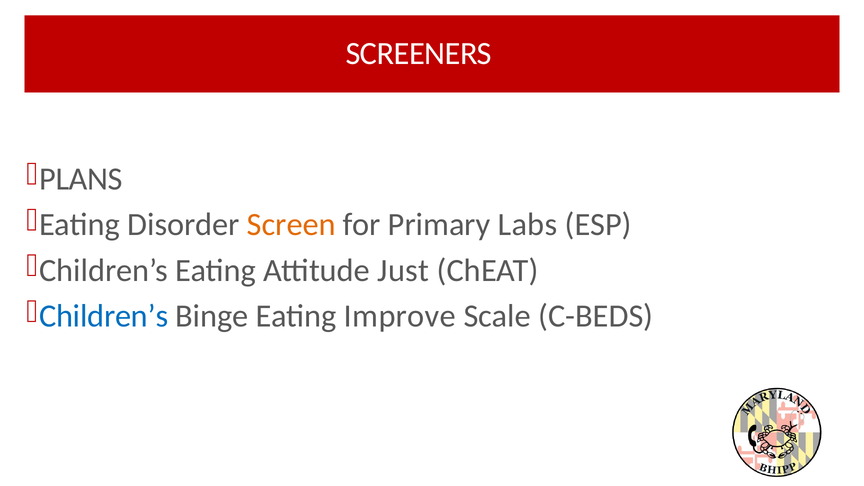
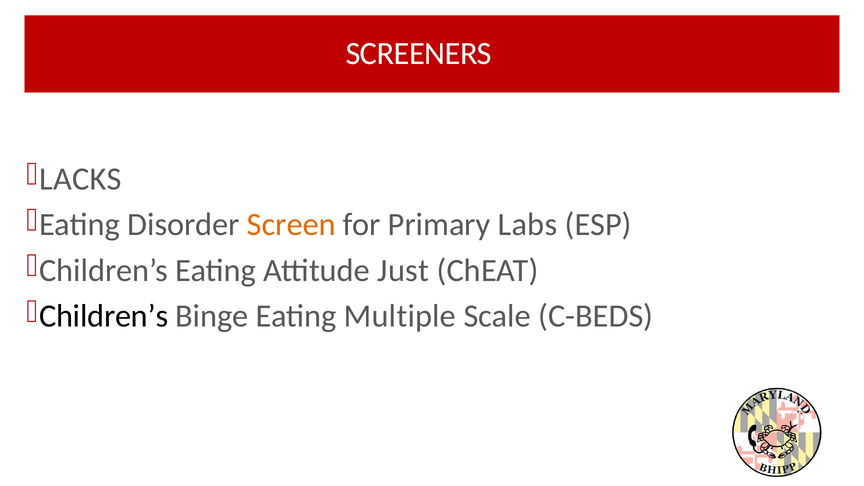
PLANS: PLANS -> LACKS
Children’s at (104, 316) colour: blue -> black
Improve: Improve -> Multiple
